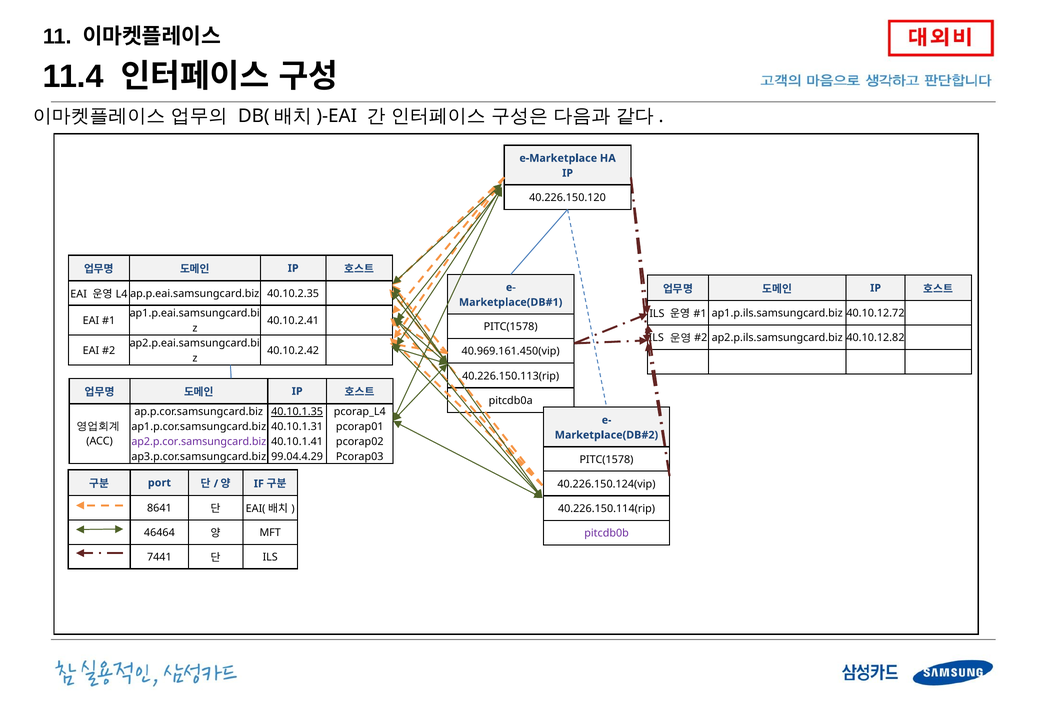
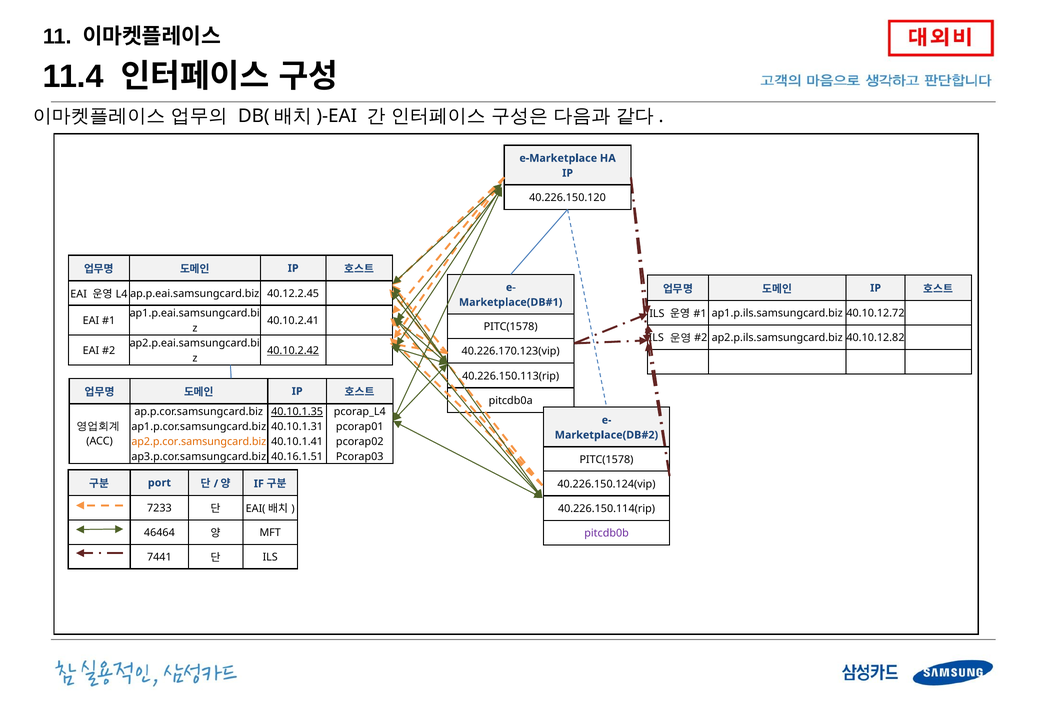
40.10.2.35: 40.10.2.35 -> 40.12.2.45
40.10.2.42 underline: none -> present
40.969.161.450(vip: 40.969.161.450(vip -> 40.226.170.123(vip
ap2.p.cor.samsungcard.biz colour: purple -> orange
99.04.4.29: 99.04.4.29 -> 40.16.1.51
8641: 8641 -> 7233
